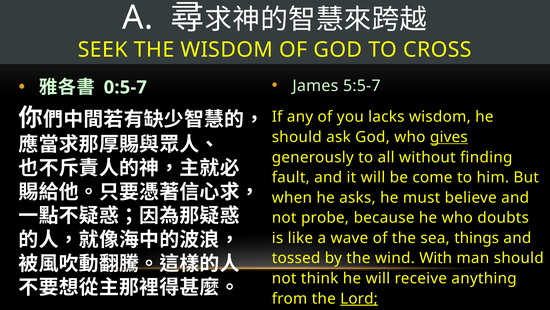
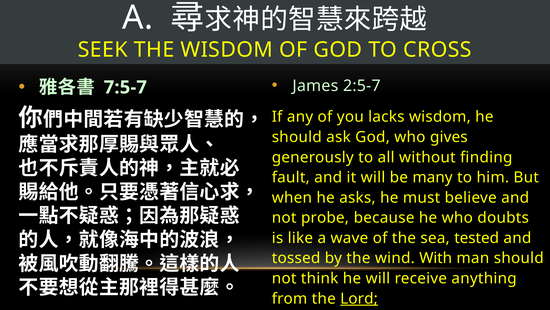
5:5-7: 5:5-7 -> 2:5-7
0:5-7: 0:5-7 -> 7:5-7
gives underline: present -> none
come: come -> many
things: things -> tested
